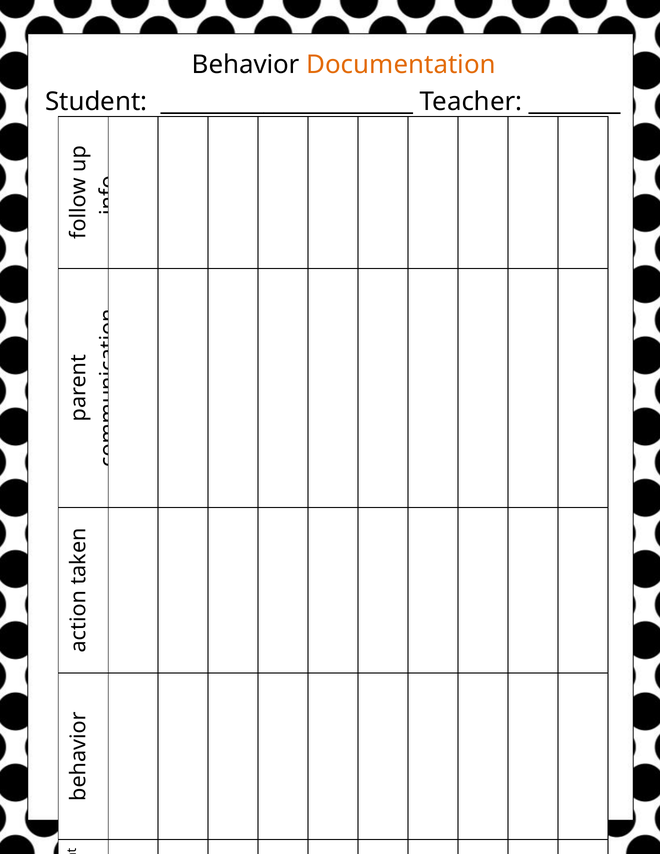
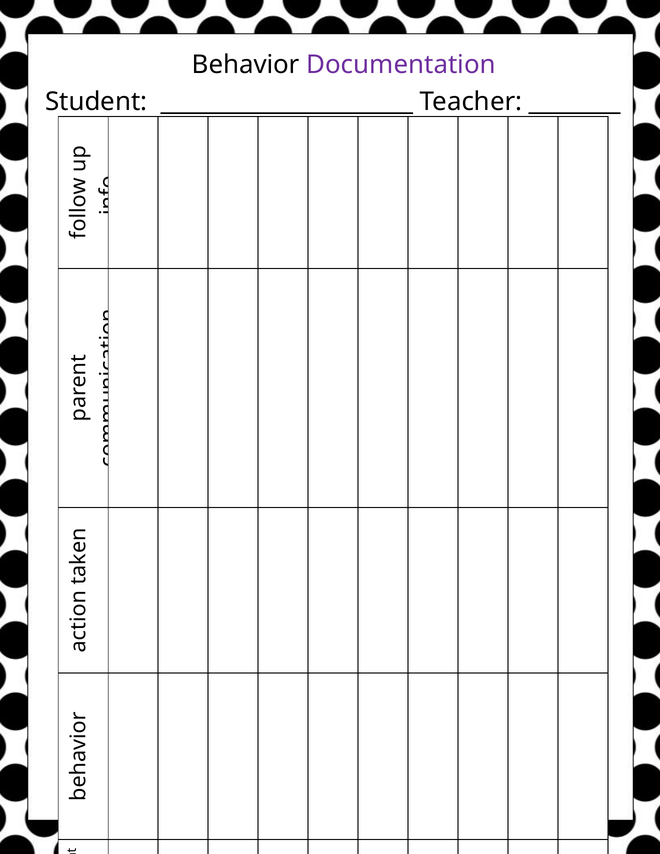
Documentation colour: orange -> purple
